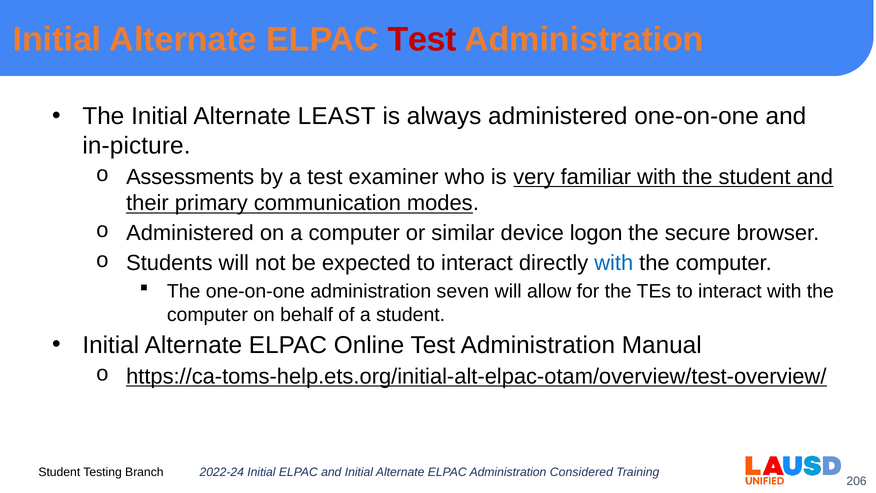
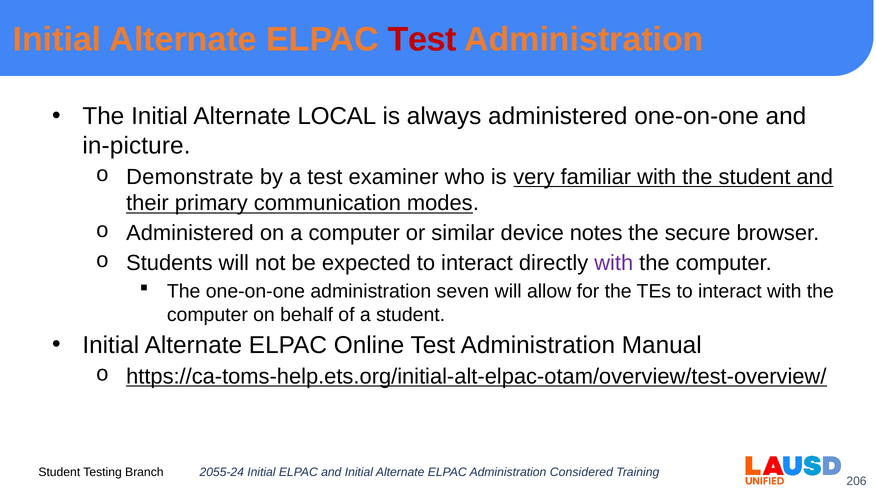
LEAST: LEAST -> LOCAL
Assessments: Assessments -> Demonstrate
logon: logon -> notes
with at (614, 263) colour: blue -> purple
2022-24: 2022-24 -> 2055-24
